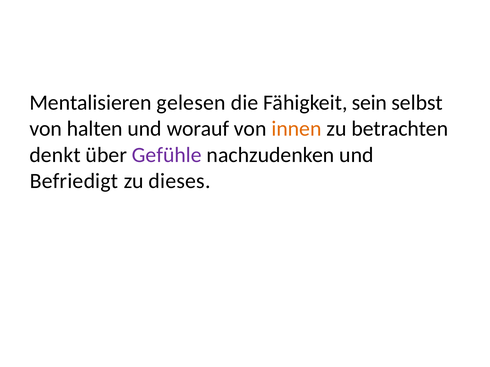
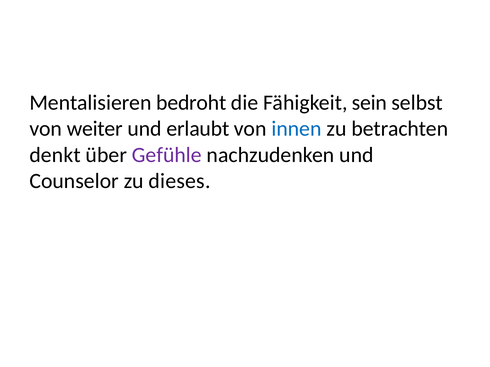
gelesen: gelesen -> bedroht
halten: halten -> weiter
worauf: worauf -> erlaubt
innen colour: orange -> blue
Befriedigt: Befriedigt -> Counselor
